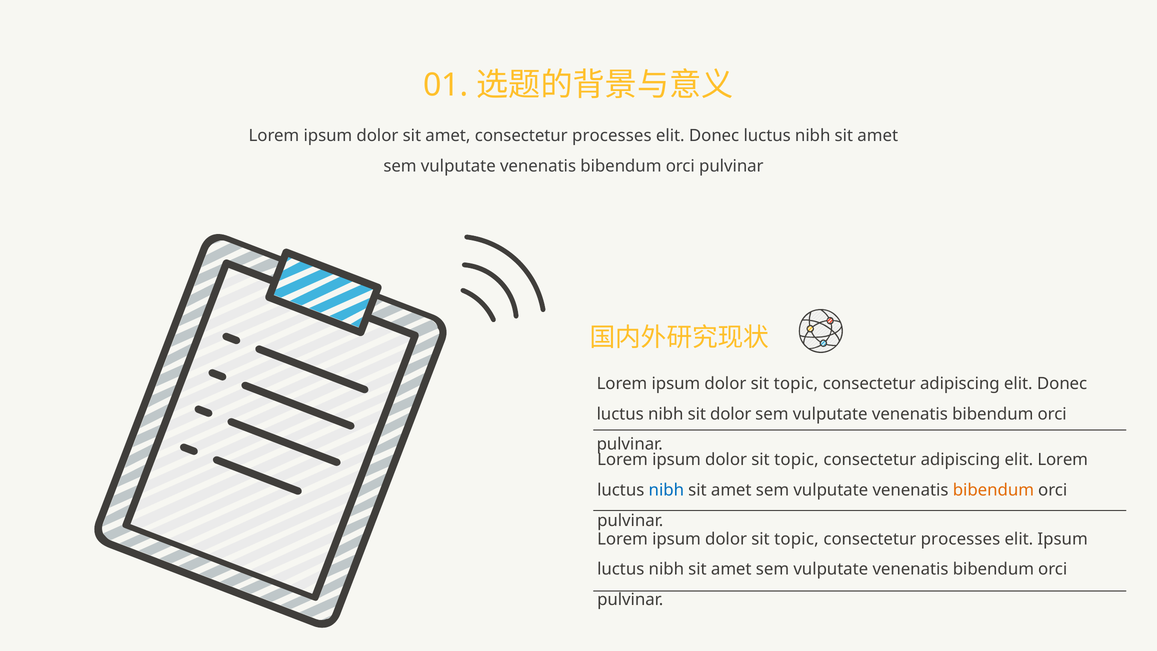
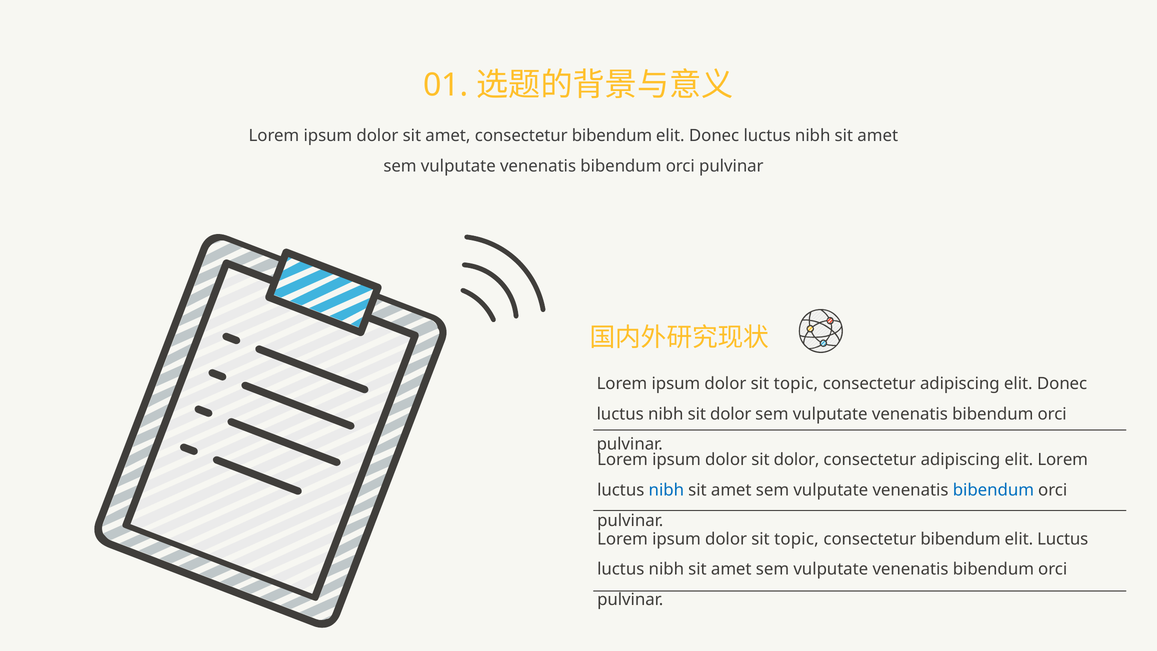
amet consectetur processes: processes -> bibendum
topic at (796, 460): topic -> dolor
bibendum at (993, 490) colour: orange -> blue
processes at (960, 539): processes -> bibendum
elit Ipsum: Ipsum -> Luctus
